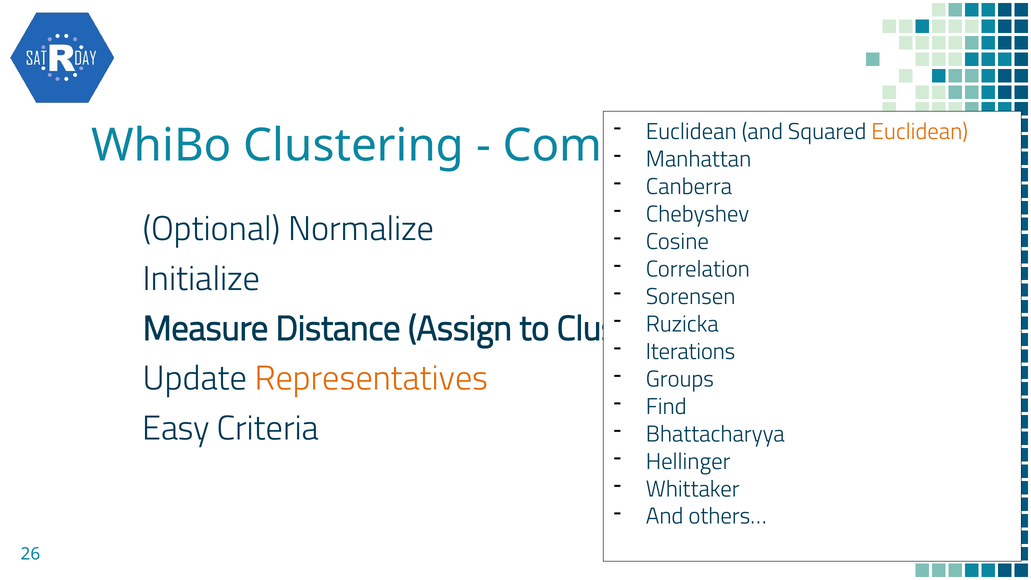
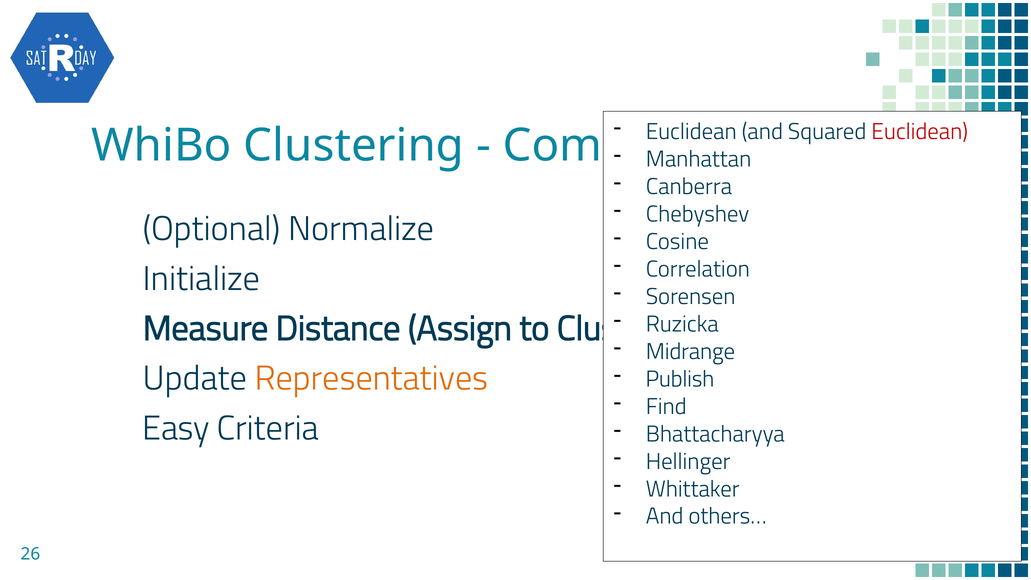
Euclidean at (920, 132) colour: orange -> red
Iterations: Iterations -> Midrange
Groups: Groups -> Publish
